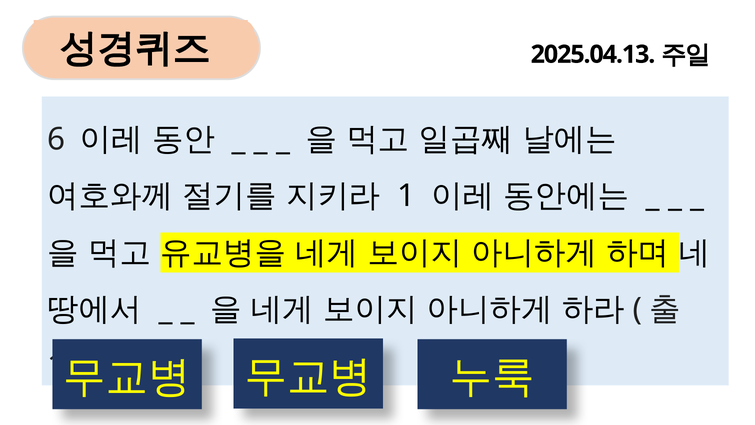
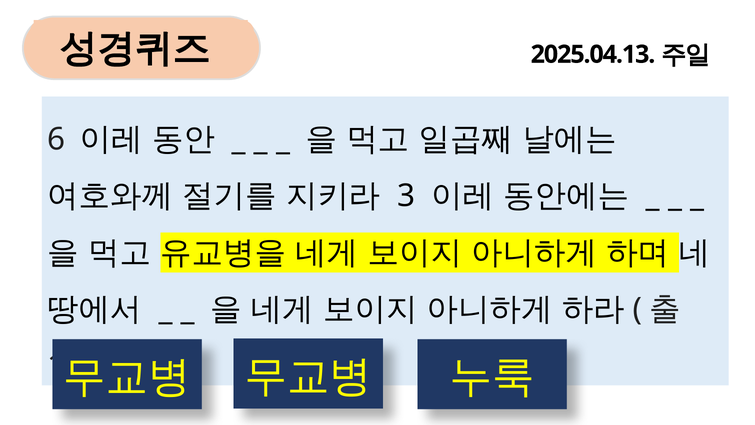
1: 1 -> 3
